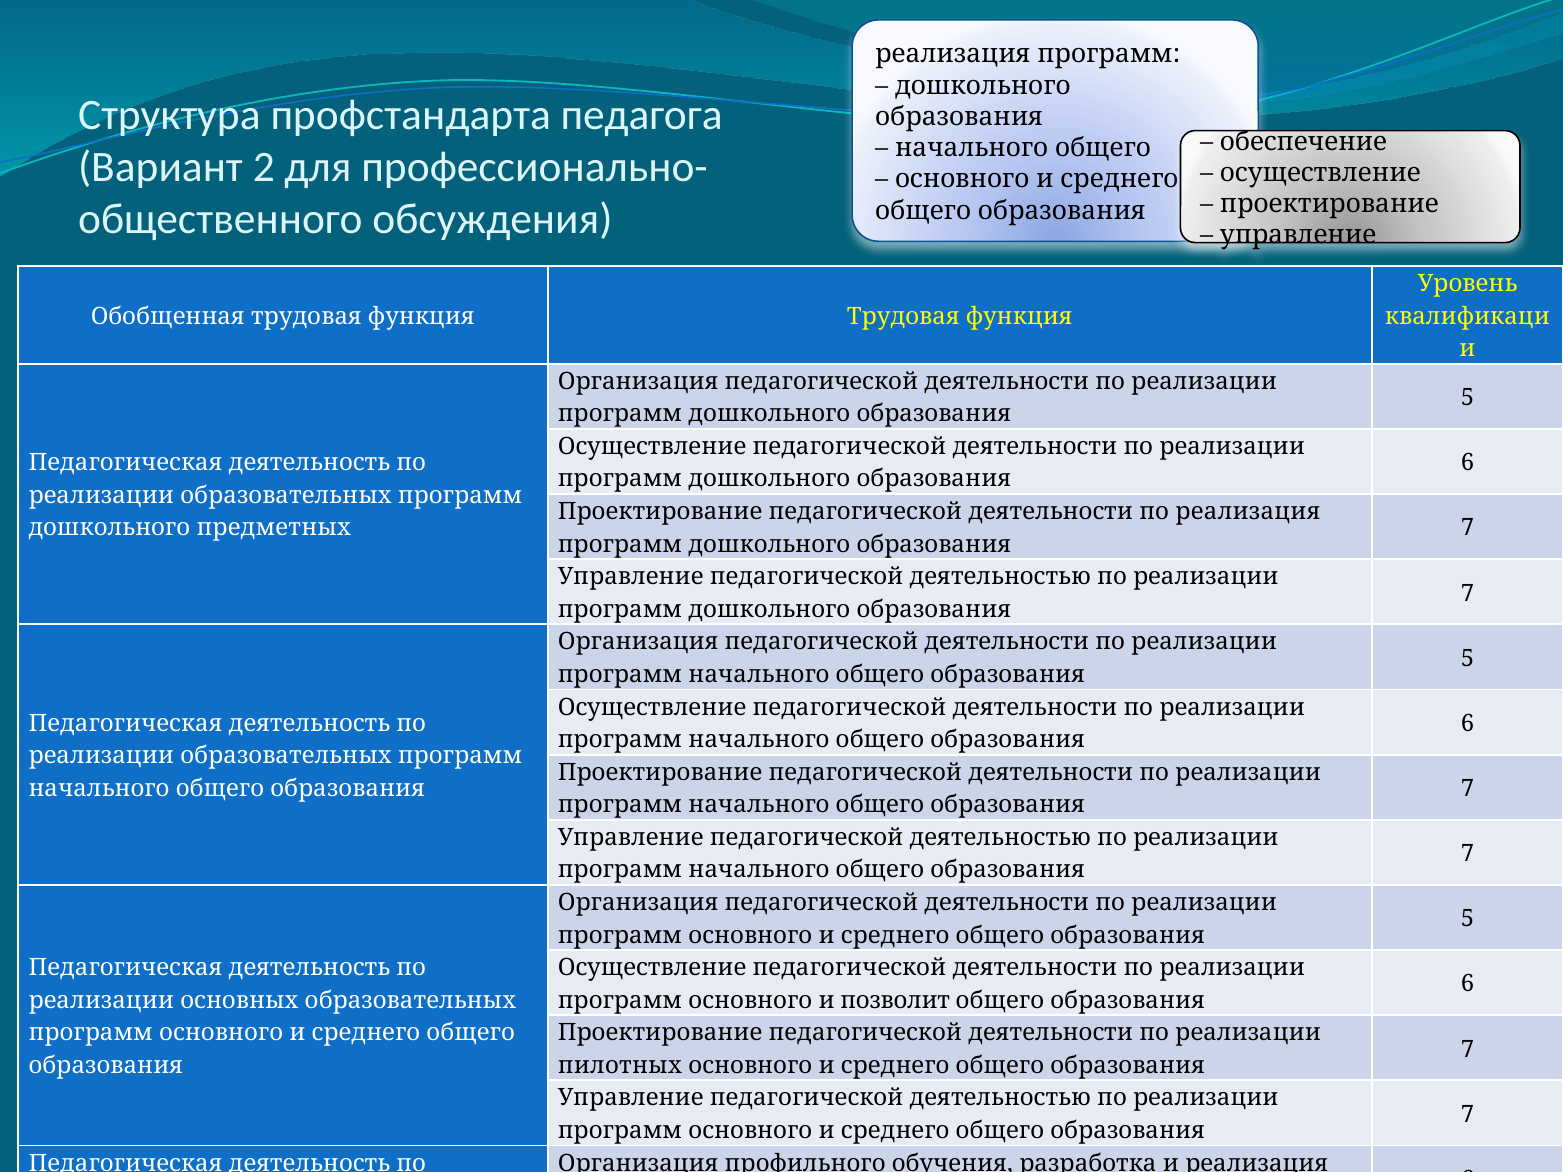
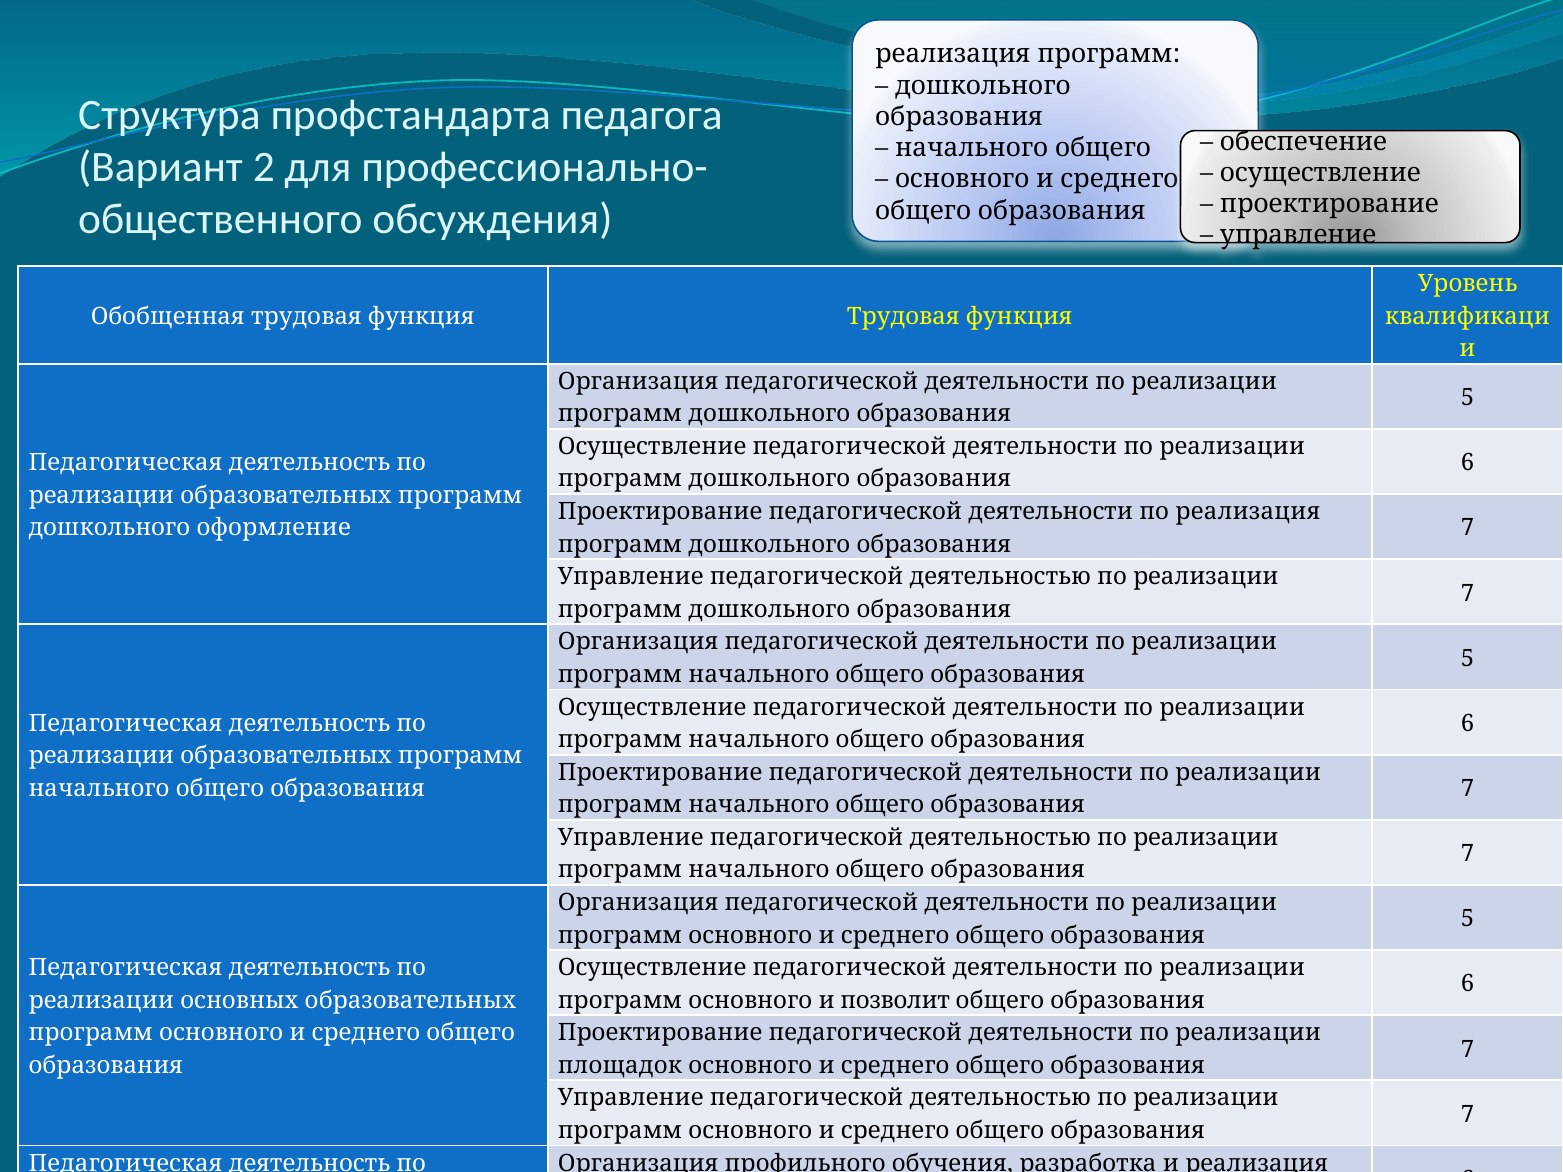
предметных: предметных -> оформление
пилотных: пилотных -> площадок
